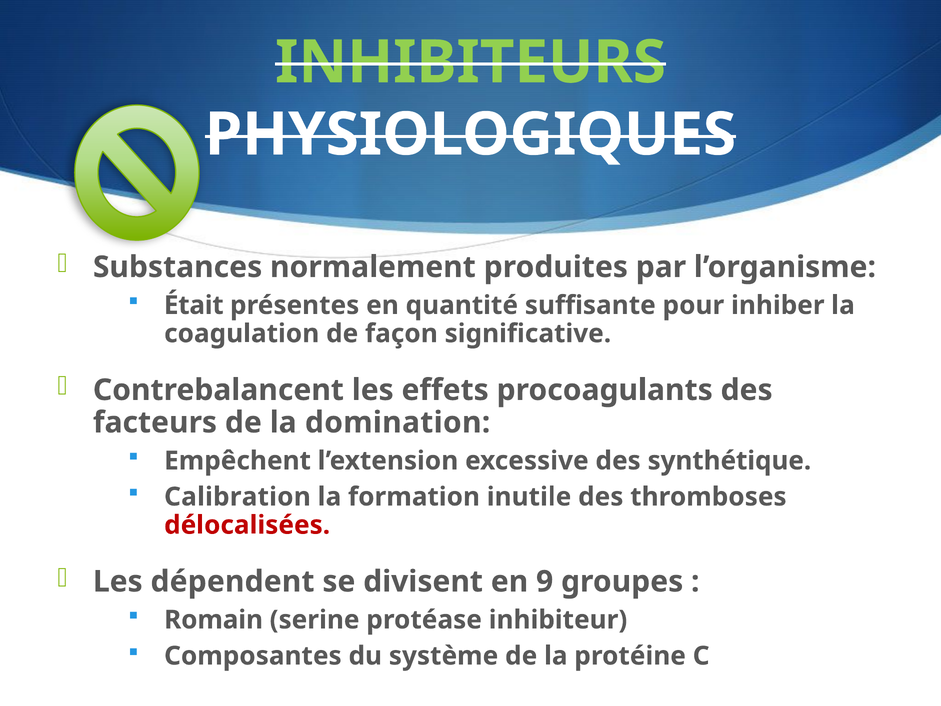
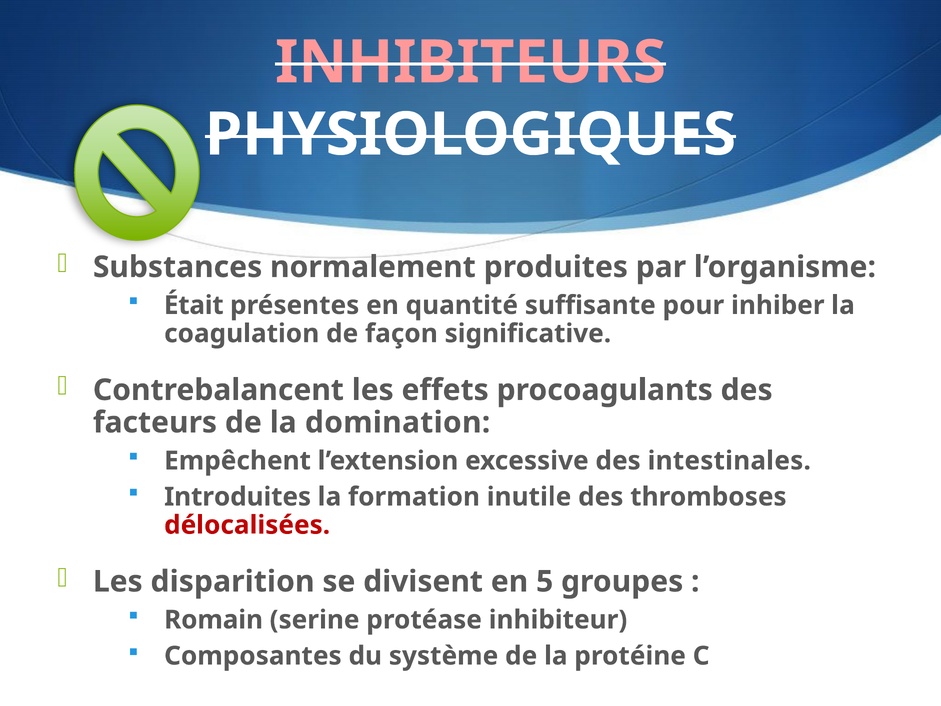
INHIBITEURS colour: light green -> pink
synthétique: synthétique -> intestinales
Calibration: Calibration -> Introduites
dépendent: dépendent -> disparition
9: 9 -> 5
